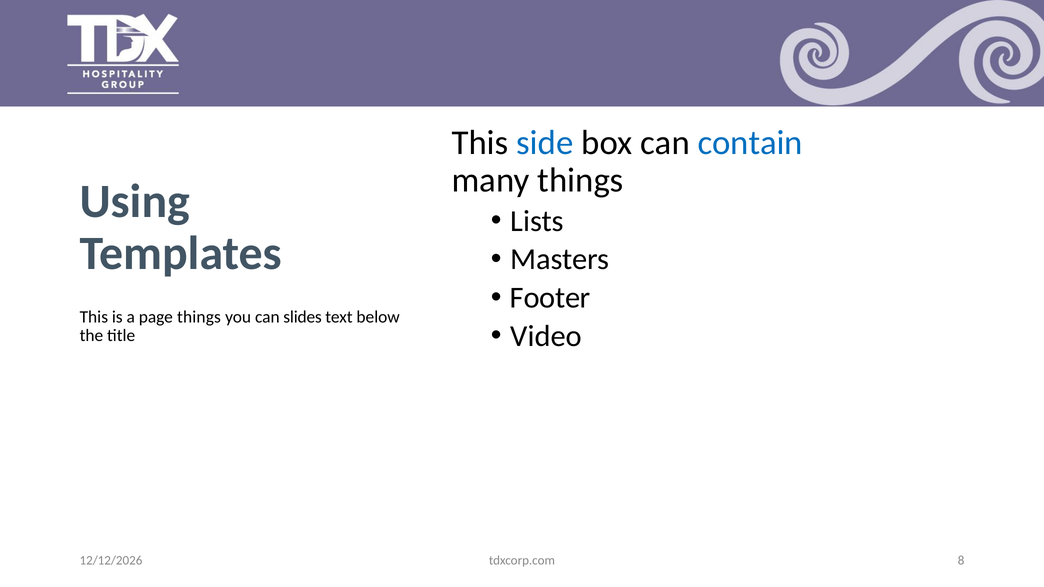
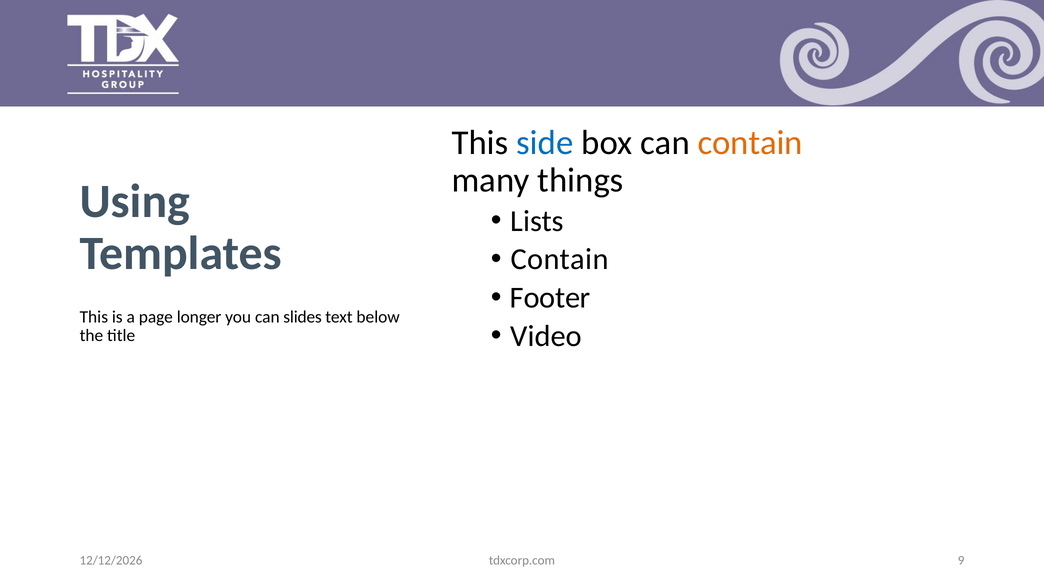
contain at (750, 143) colour: blue -> orange
Masters at (560, 259): Masters -> Contain
page things: things -> longer
8: 8 -> 9
